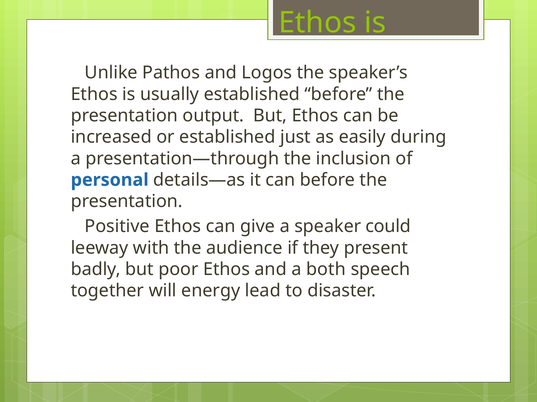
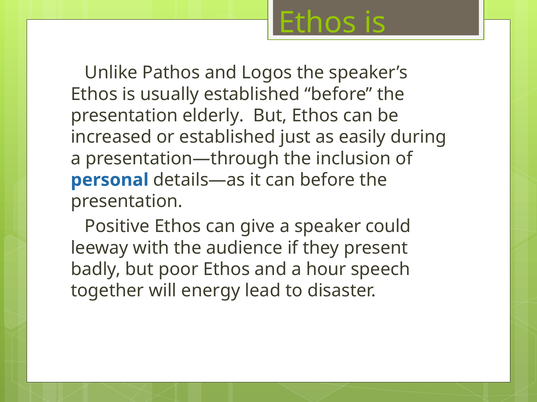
output: output -> elderly
both: both -> hour
